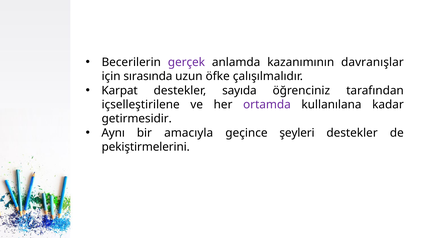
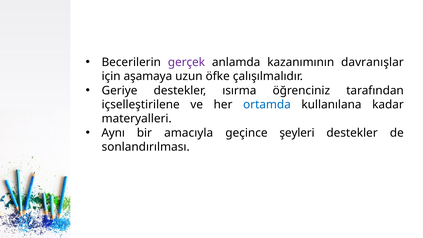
sırasında: sırasında -> aşamaya
Karpat: Karpat -> Geriye
sayıda: sayıda -> ısırma
ortamda colour: purple -> blue
getirmesidir: getirmesidir -> materyalleri
pekiştirmelerini: pekiştirmelerini -> sonlandırılması
